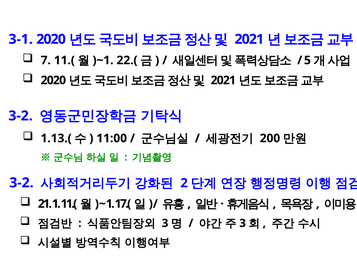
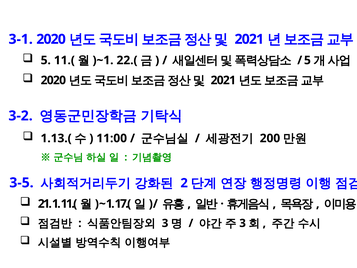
7 at (46, 60): 7 -> 5
3-2 at (21, 183): 3-2 -> 3-5
